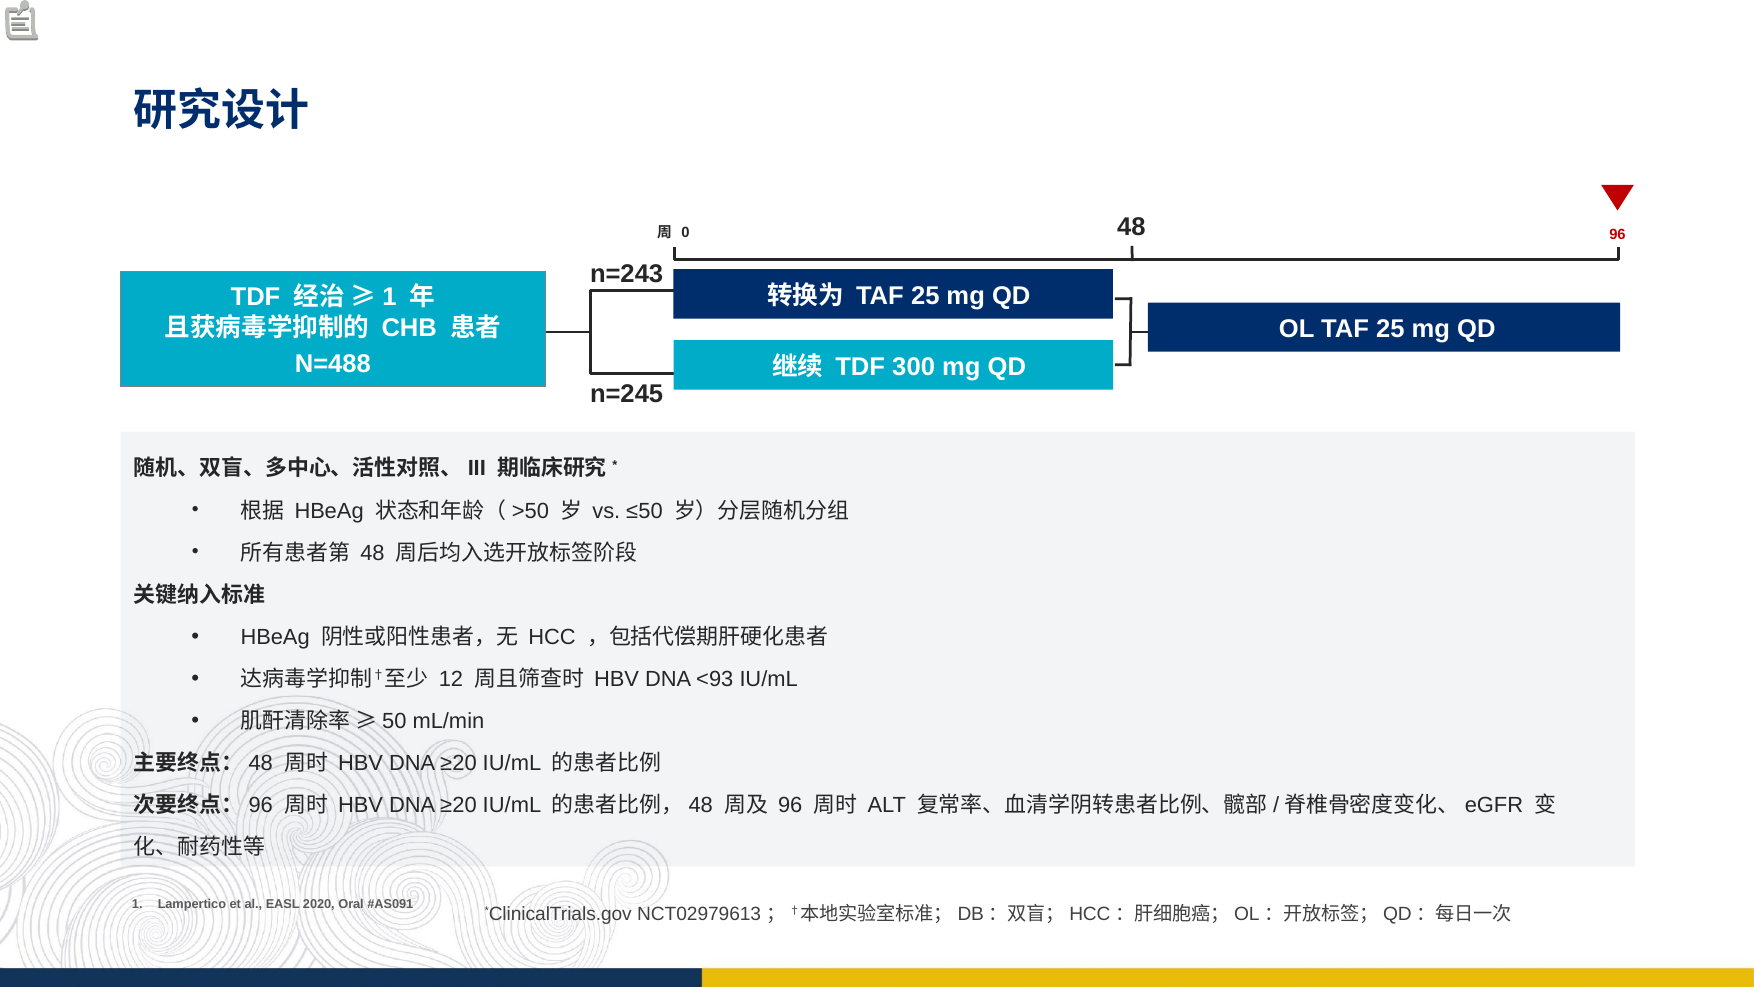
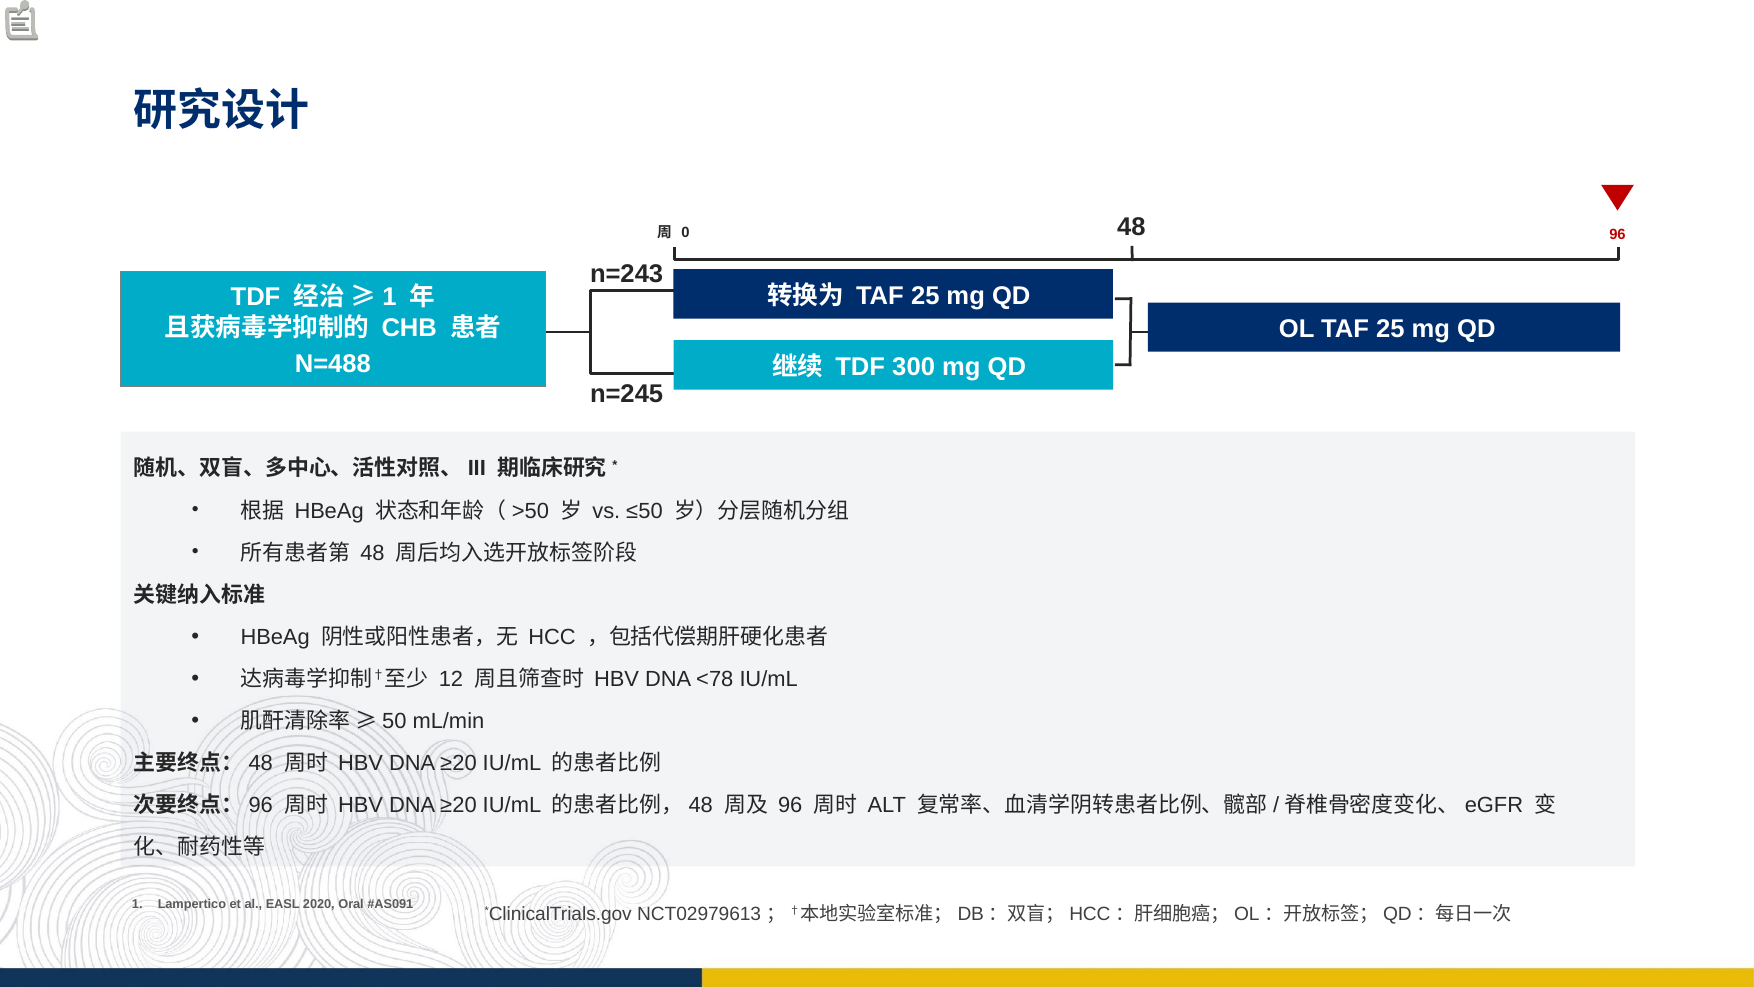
<93: <93 -> <78
